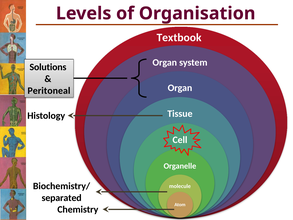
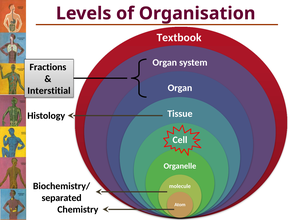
Solutions: Solutions -> Fractions
Peritoneal: Peritoneal -> Interstitial
